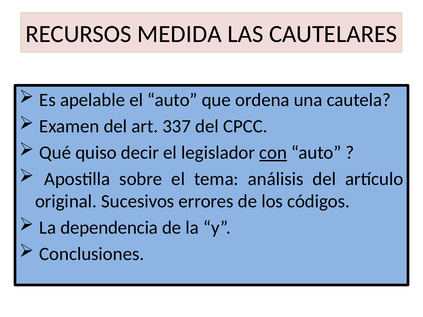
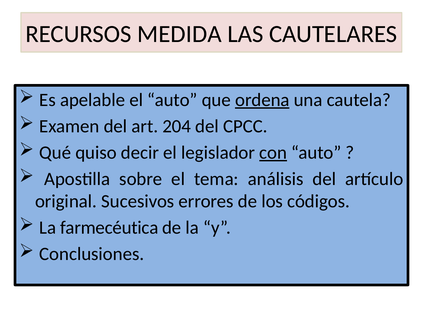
ordena underline: none -> present
337: 337 -> 204
dependencia: dependencia -> farmecéutica
